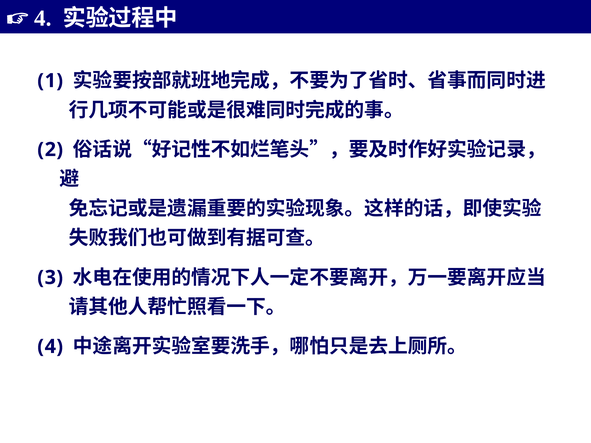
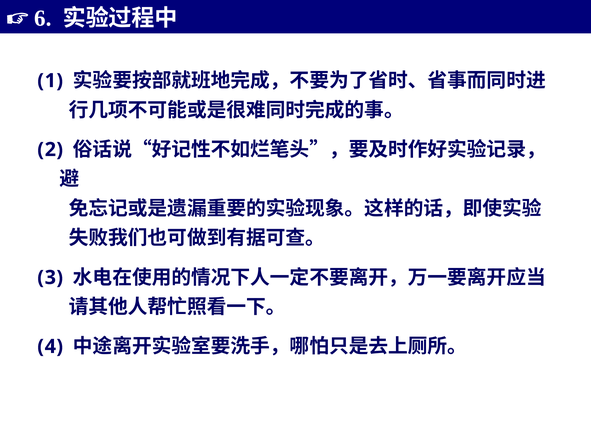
4 at (43, 18): 4 -> 6
